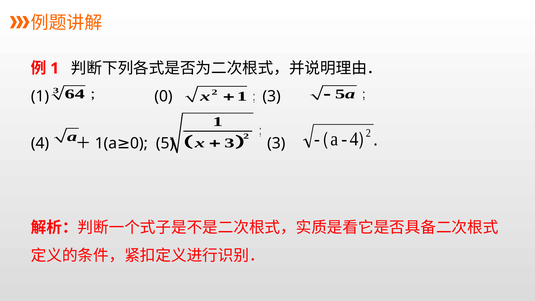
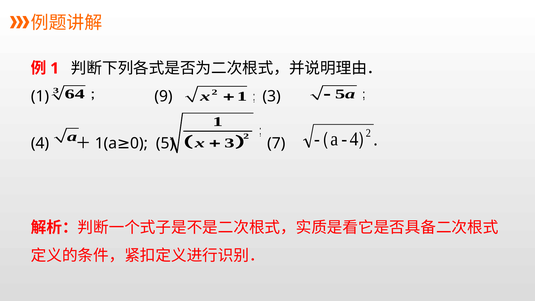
1 0: 0 -> 9
3 at (276, 143): 3 -> 7
